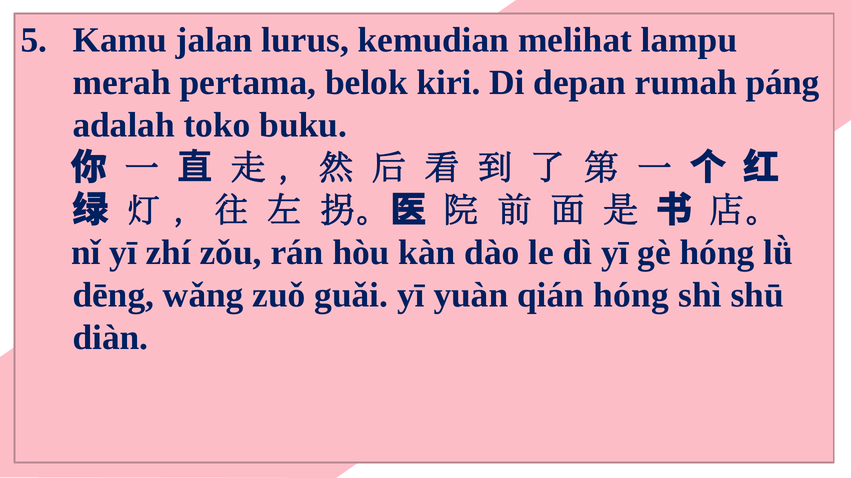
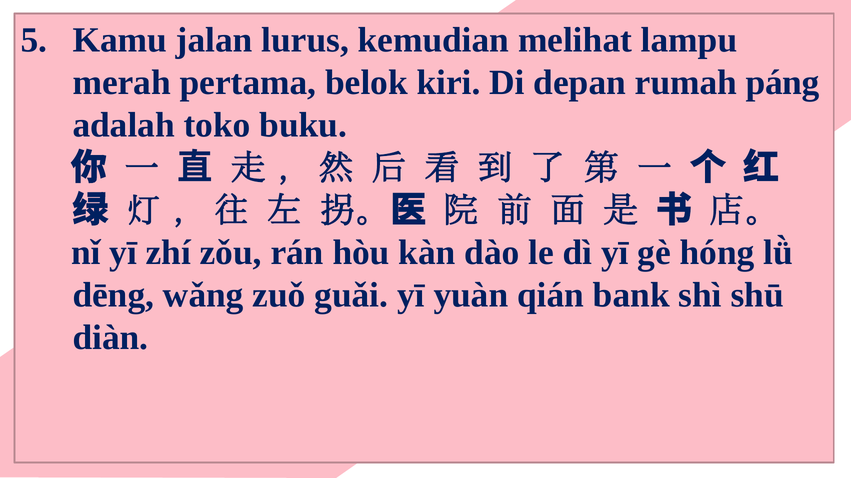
qián hóng: hóng -> bank
